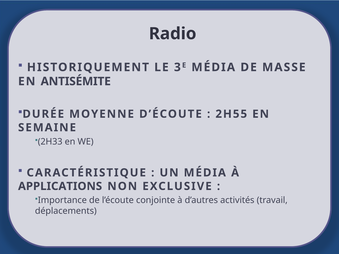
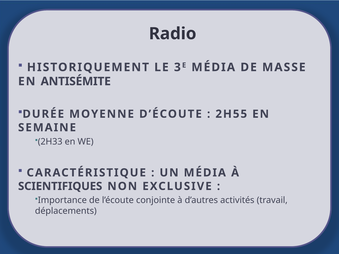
APPLICATIONS: APPLICATIONS -> SCIENTIFIQUES
